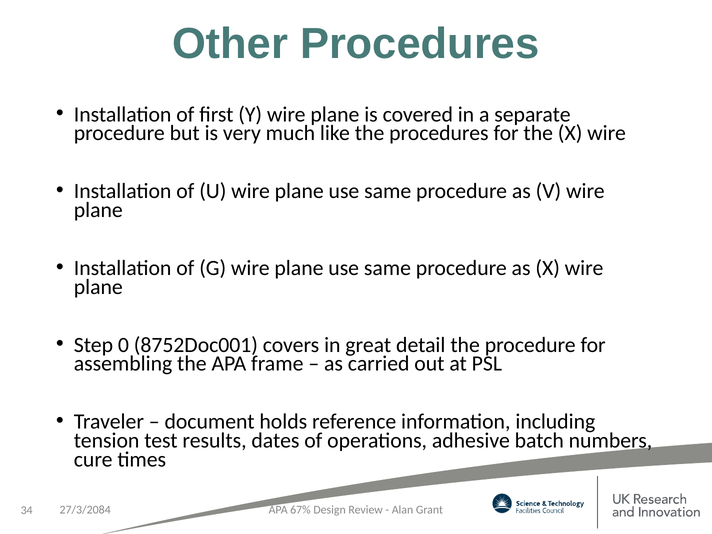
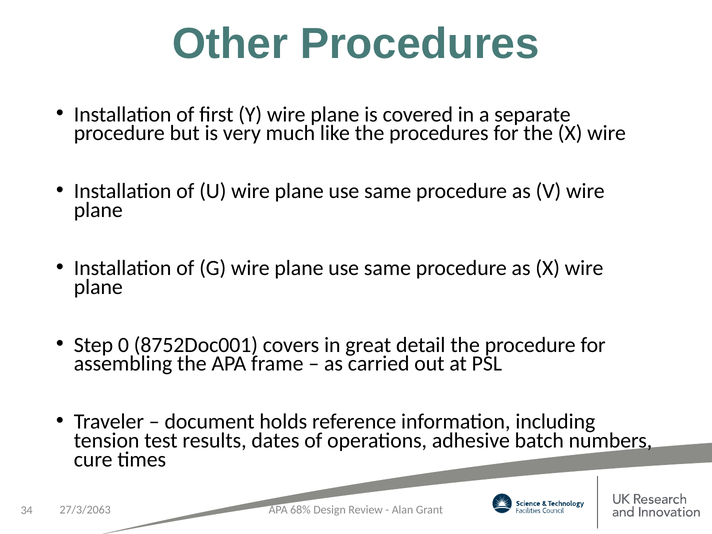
67%: 67% -> 68%
27/3/2084: 27/3/2084 -> 27/3/2063
